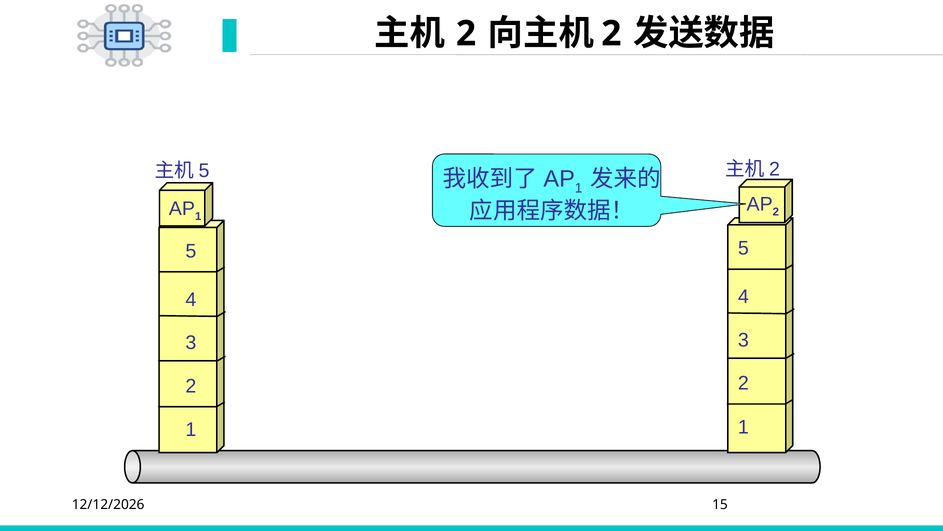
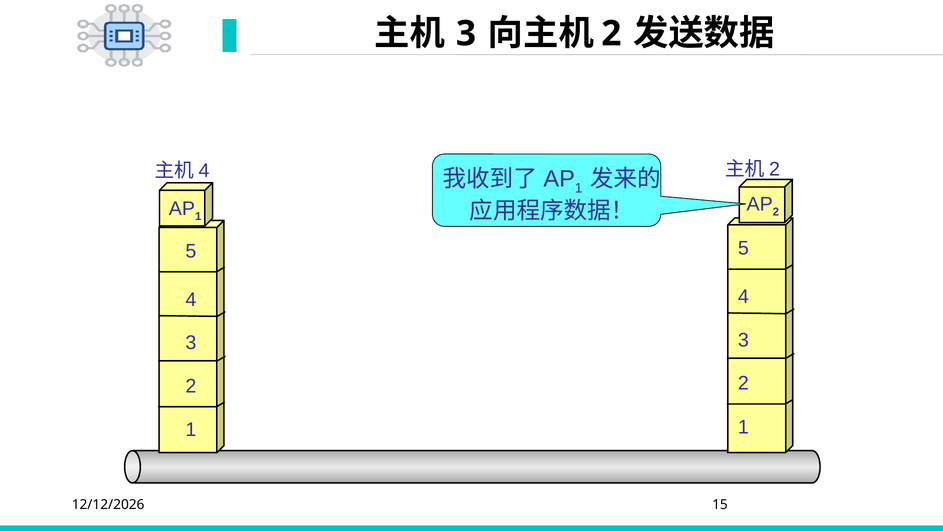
2 at (466, 34): 2 -> 3
5 at (204, 170): 5 -> 4
